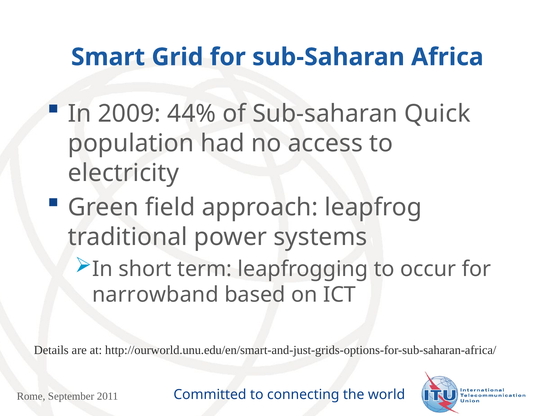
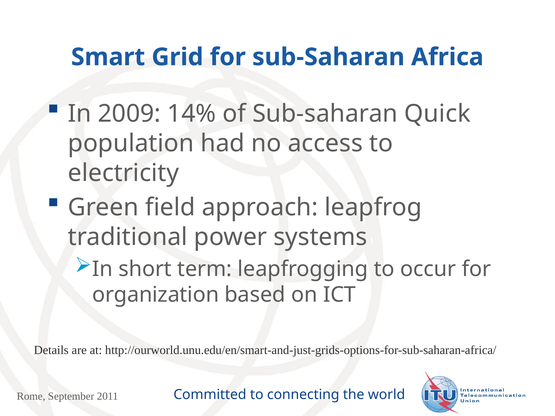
44%: 44% -> 14%
narrowband: narrowband -> organization
